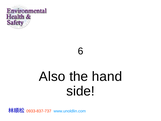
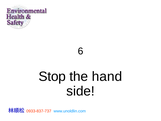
Also: Also -> Stop
